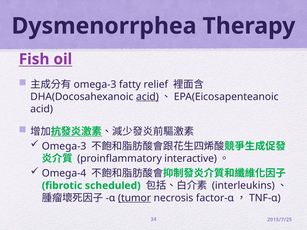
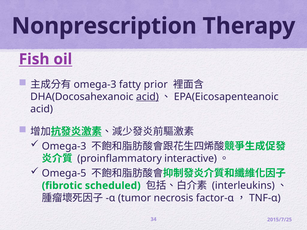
Dysmenorrphea: Dysmenorrphea -> Nonprescription
relief: relief -> prior
Omega-4: Omega-4 -> Omega-5
tumor underline: present -> none
